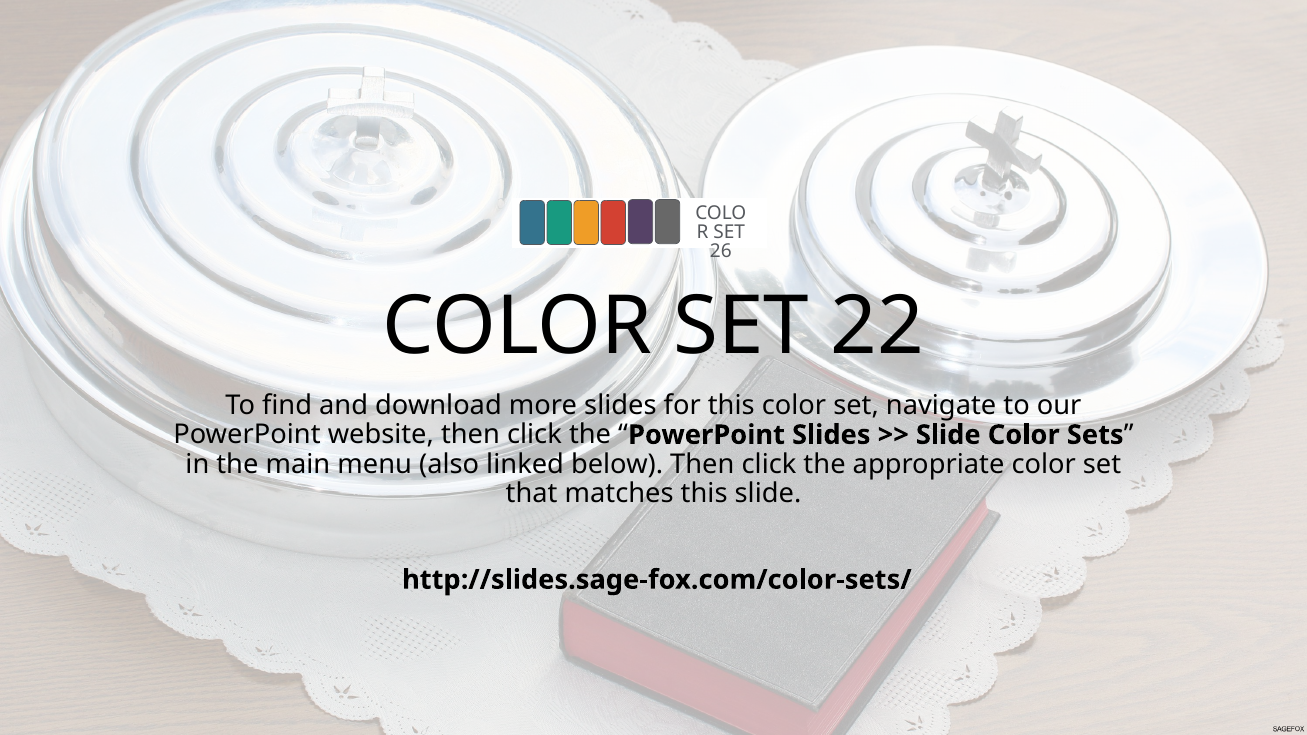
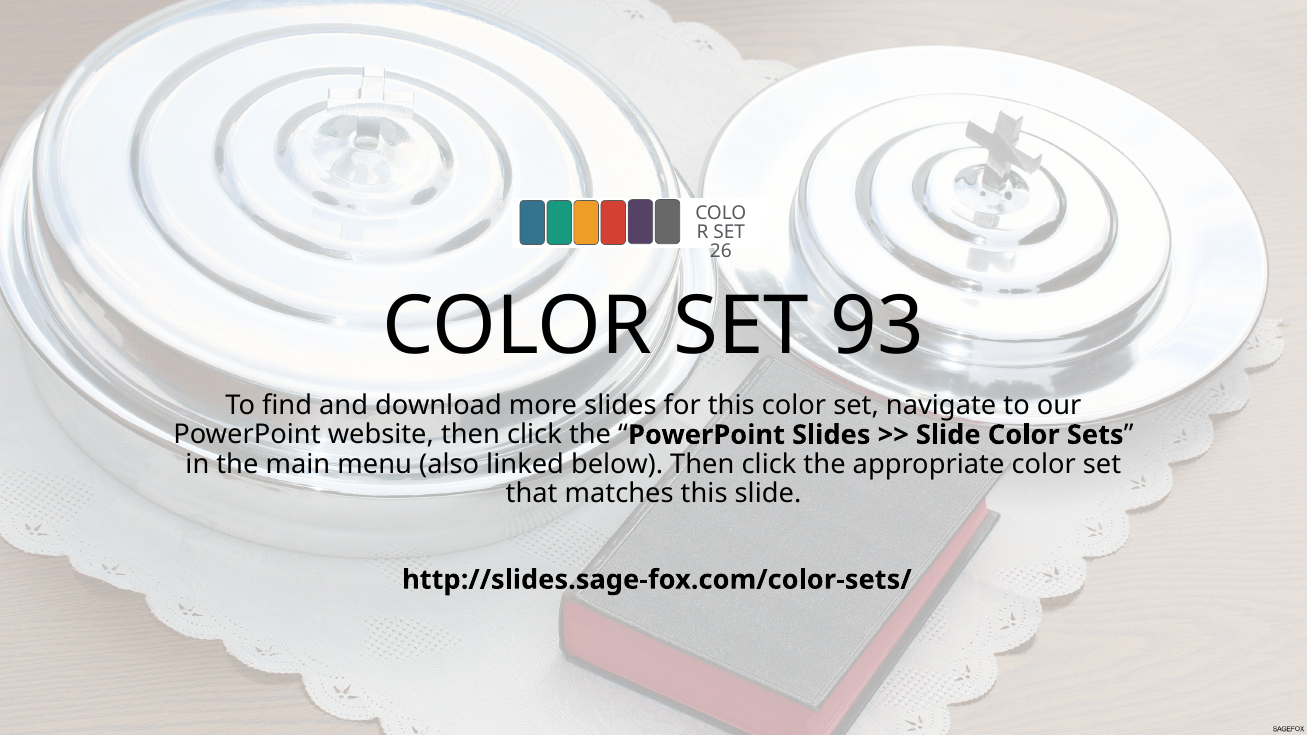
22: 22 -> 93
